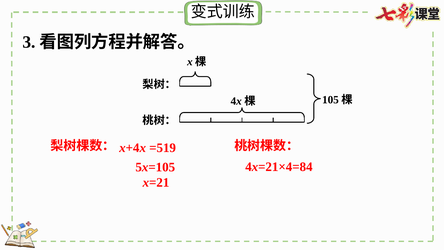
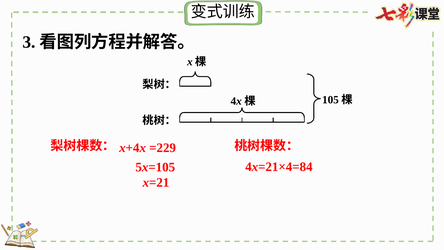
=519: =519 -> =229
